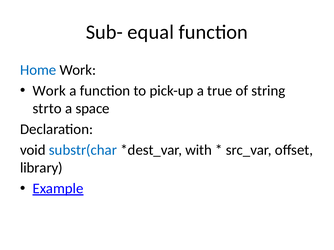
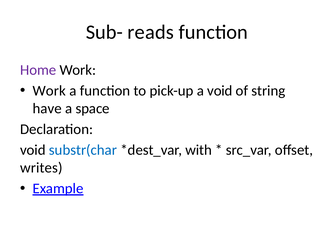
equal: equal -> reads
Home colour: blue -> purple
a true: true -> void
strto: strto -> have
library: library -> writes
